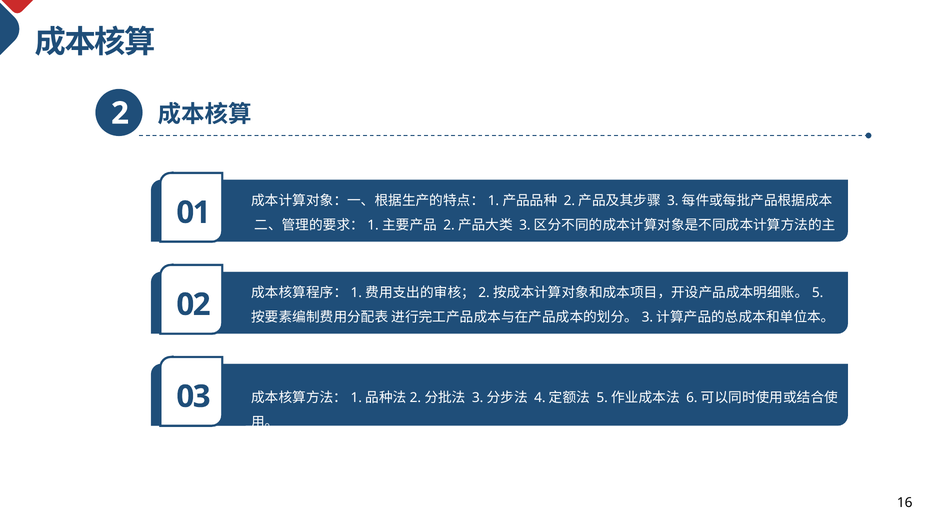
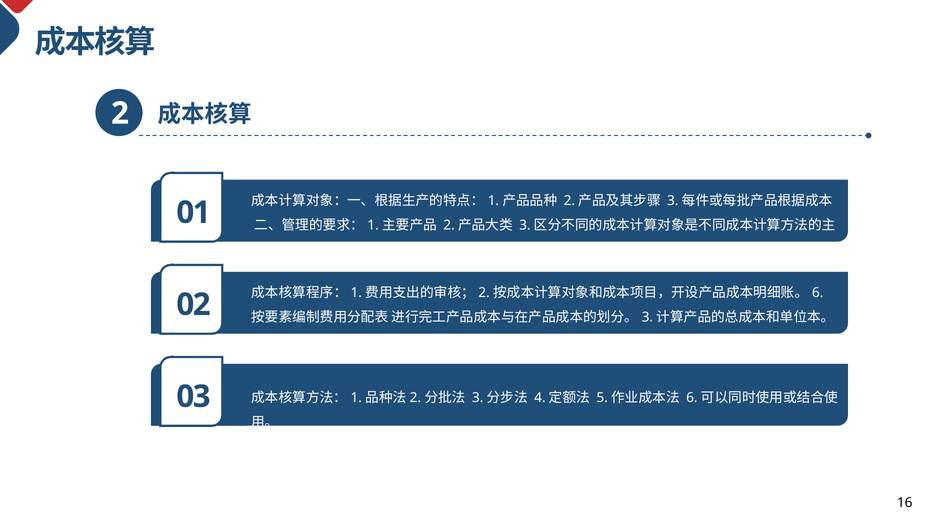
5: 5 -> 6
